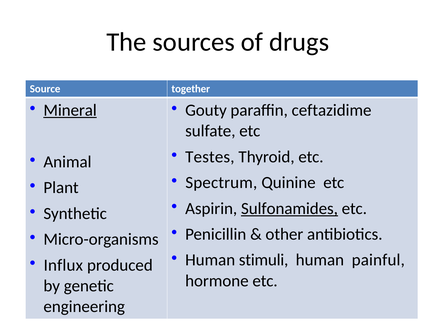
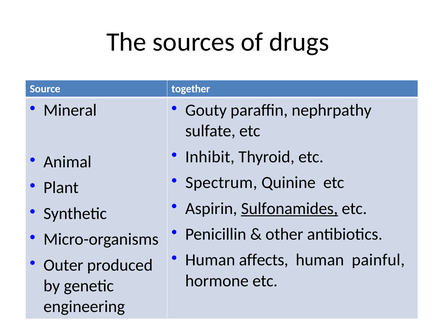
Mineral underline: present -> none
ceftazidime: ceftazidime -> nephrpathy
Testes: Testes -> Inhibit
stimuli: stimuli -> affects
Influx: Influx -> Outer
